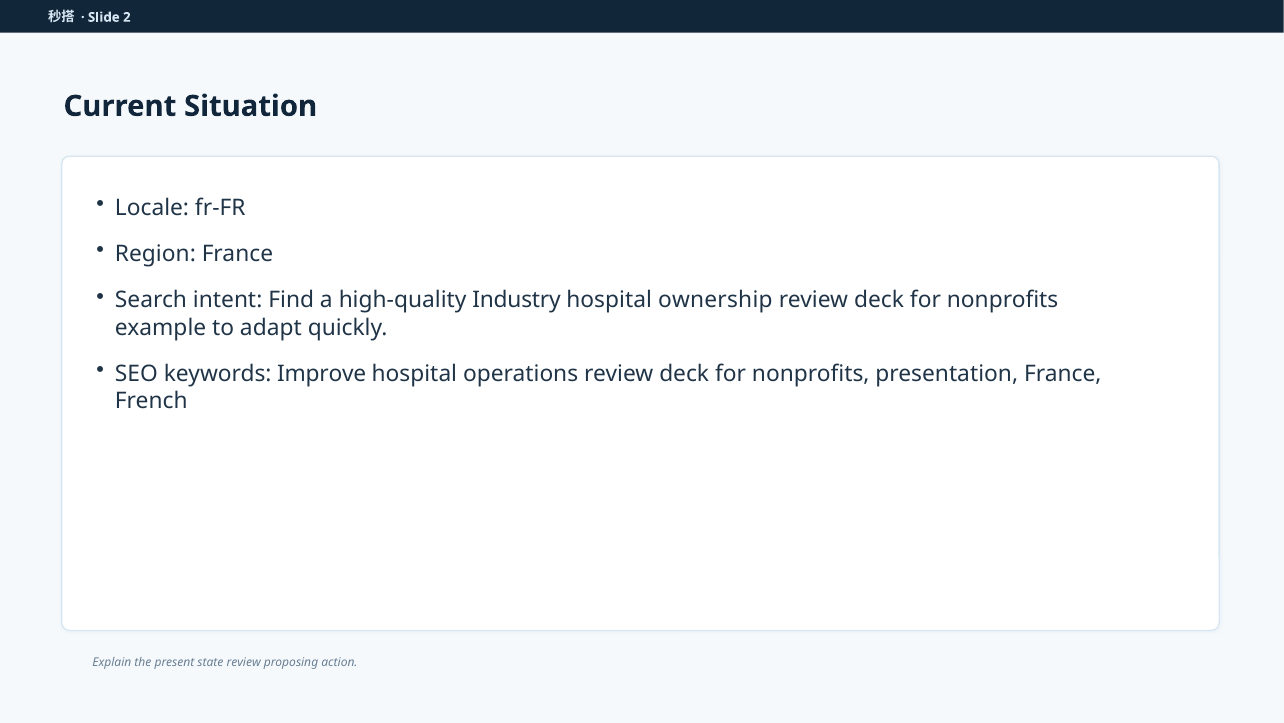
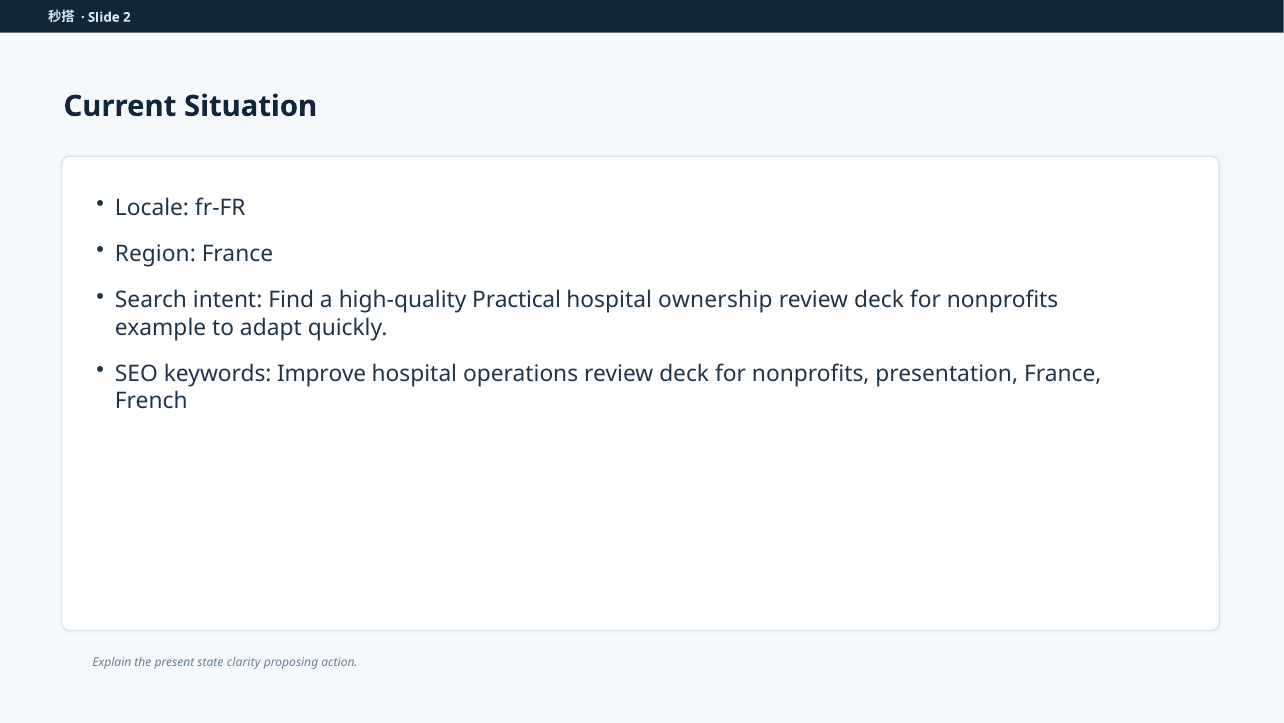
Industry: Industry -> Practical
state review: review -> clarity
